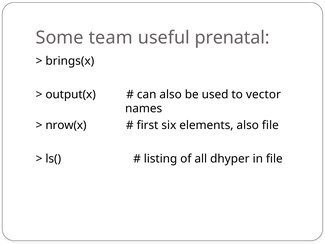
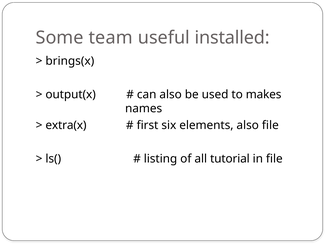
prenatal: prenatal -> installed
vector: vector -> makes
nrow(x: nrow(x -> extra(x
dhyper: dhyper -> tutorial
